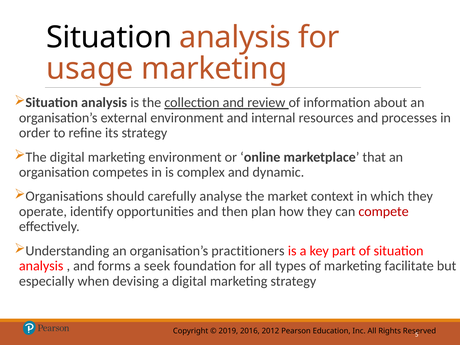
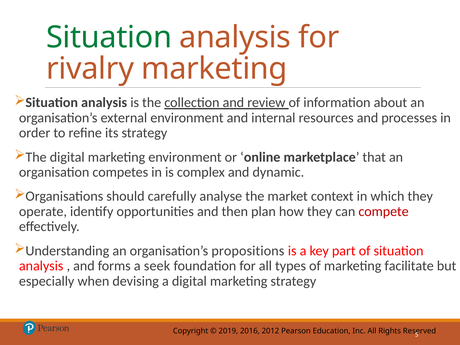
Situation at (109, 37) colour: black -> green
usage: usage -> rivalry
practitioners: practitioners -> propositions
